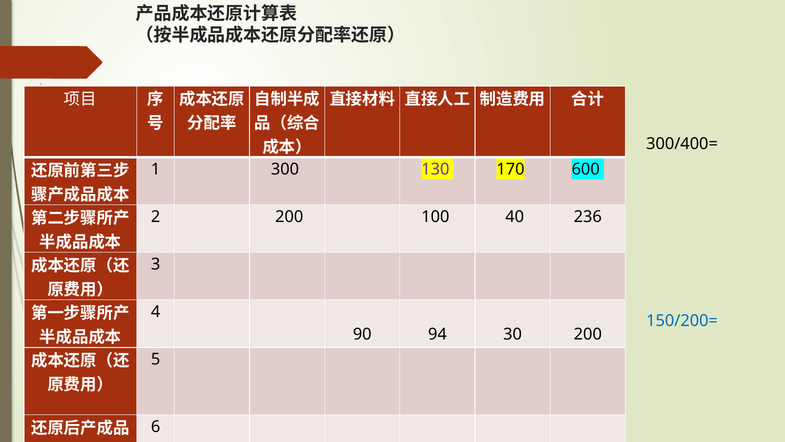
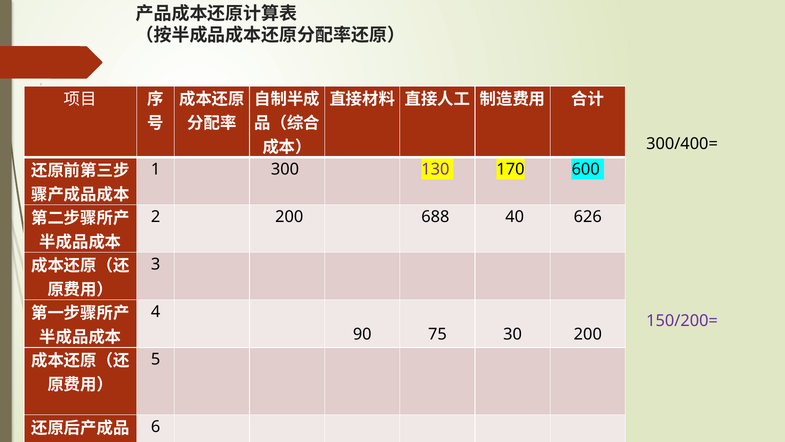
100: 100 -> 688
236: 236 -> 626
150/200= colour: blue -> purple
94: 94 -> 75
